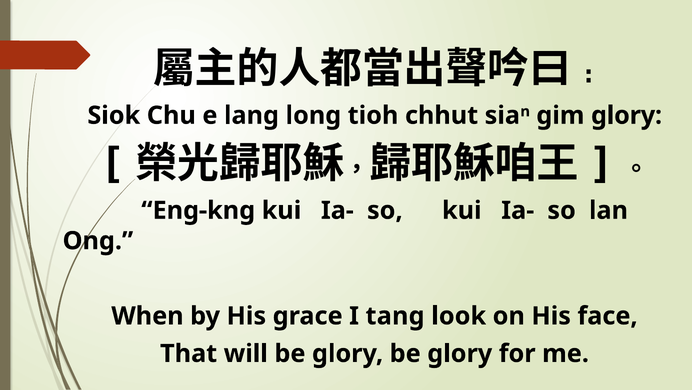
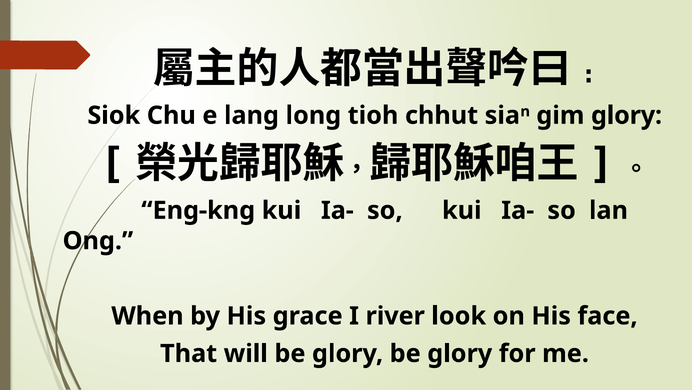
tang: tang -> river
